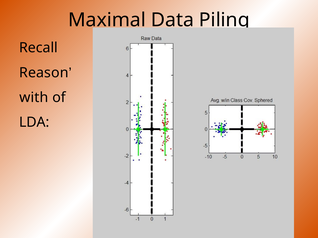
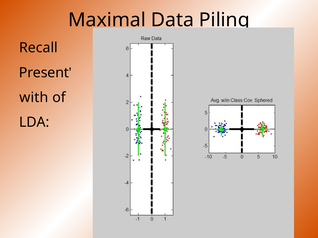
Reason: Reason -> Present
